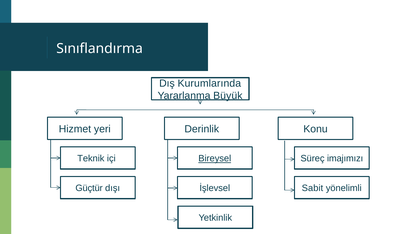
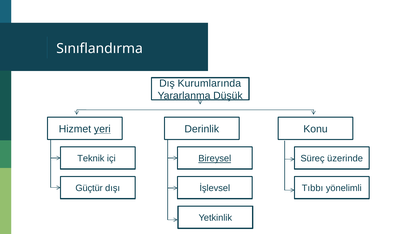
Büyük: Büyük -> Düşük
yeri underline: none -> present
imajımızı: imajımızı -> üzerinde
Sabit: Sabit -> Tıbbı
